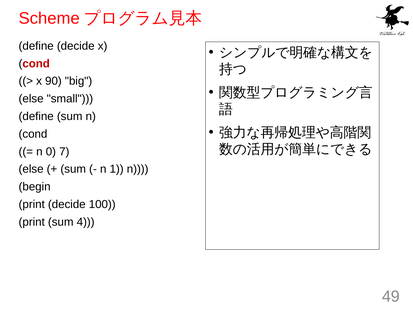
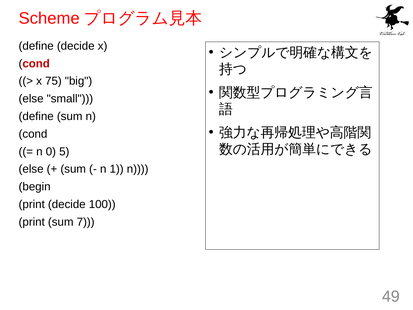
90: 90 -> 75
7: 7 -> 5
4: 4 -> 7
